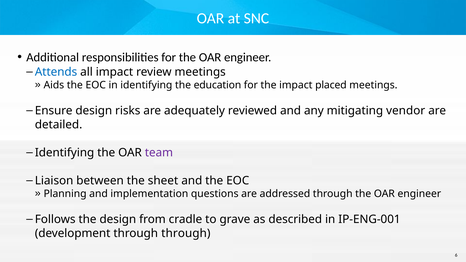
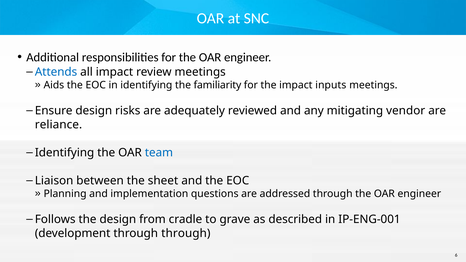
education: education -> familiarity
placed: placed -> inputs
detailed: detailed -> reliance
team colour: purple -> blue
